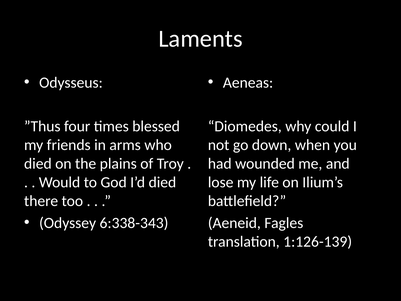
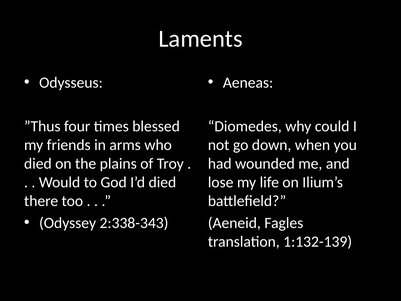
6:338-343: 6:338-343 -> 2:338-343
1:126-139: 1:126-139 -> 1:132-139
